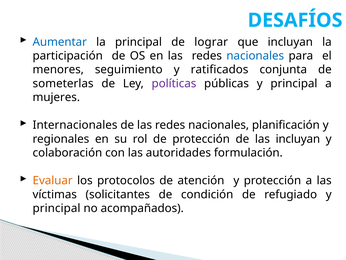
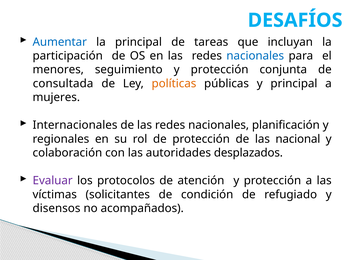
lograr: lograr -> tareas
seguimiento y ratificados: ratificados -> protección
someterlas: someterlas -> consultada
políticas colour: purple -> orange
las incluyan: incluyan -> nacional
formulación: formulación -> desplazados
Evaluar colour: orange -> purple
principal at (57, 208): principal -> disensos
